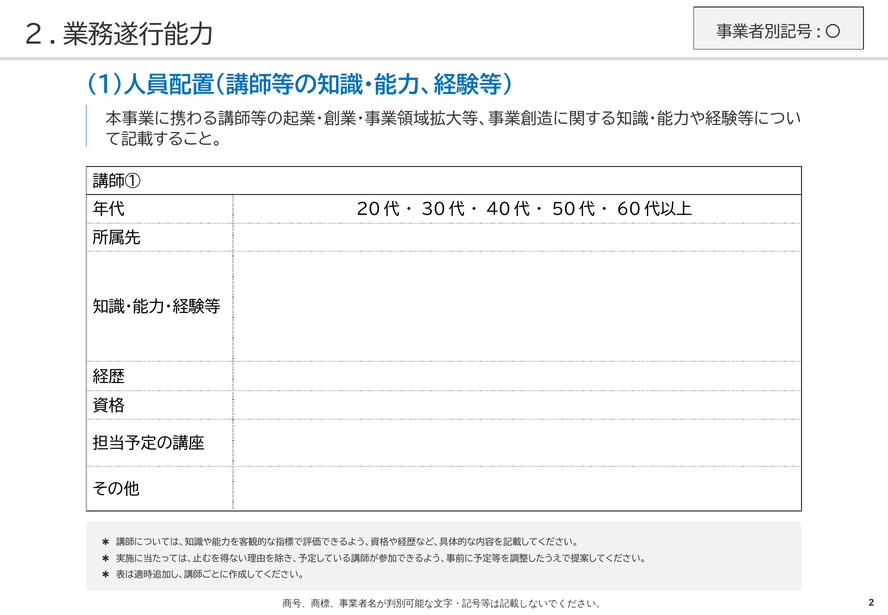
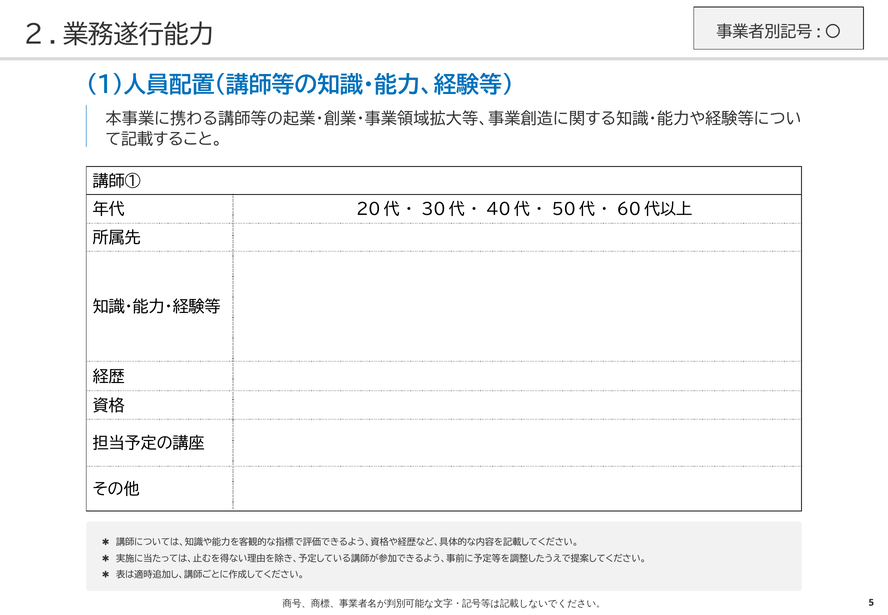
2: 2 -> 5
